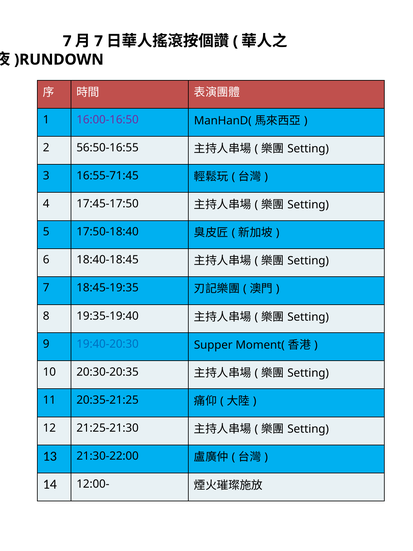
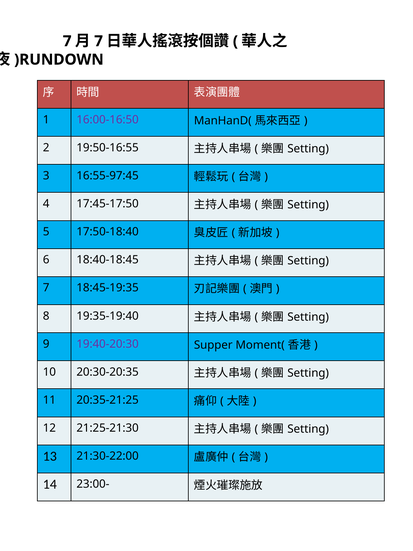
56:50-16:55: 56:50-16:55 -> 19:50-16:55
16:55-71:45: 16:55-71:45 -> 16:55-97:45
19:40-20:30 colour: blue -> purple
12:00-: 12:00- -> 23:00-
